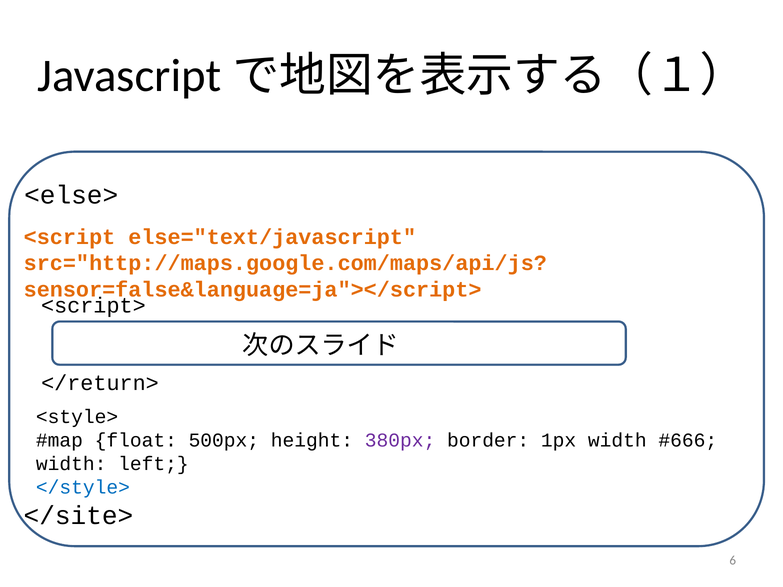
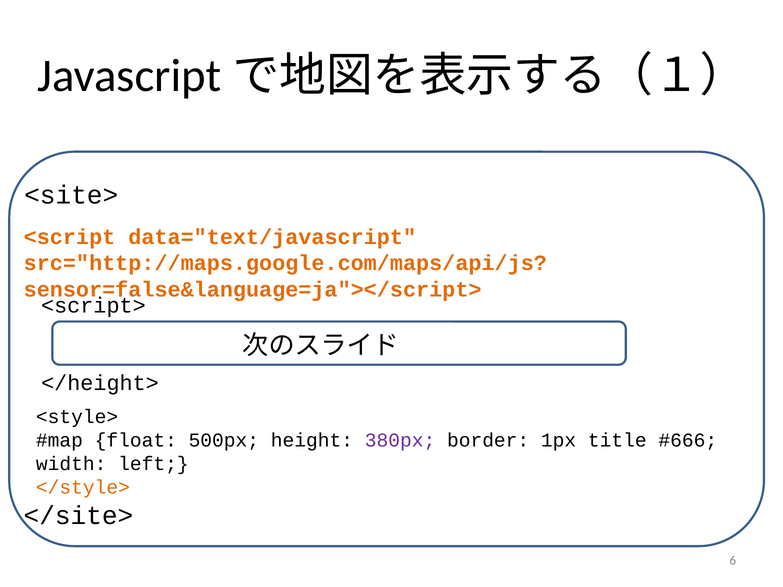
<else>: <else> -> <site>
else="text/javascript: else="text/javascript -> data="text/javascript
</return>: </return> -> </height>
1px width: width -> title
</style> colour: blue -> orange
